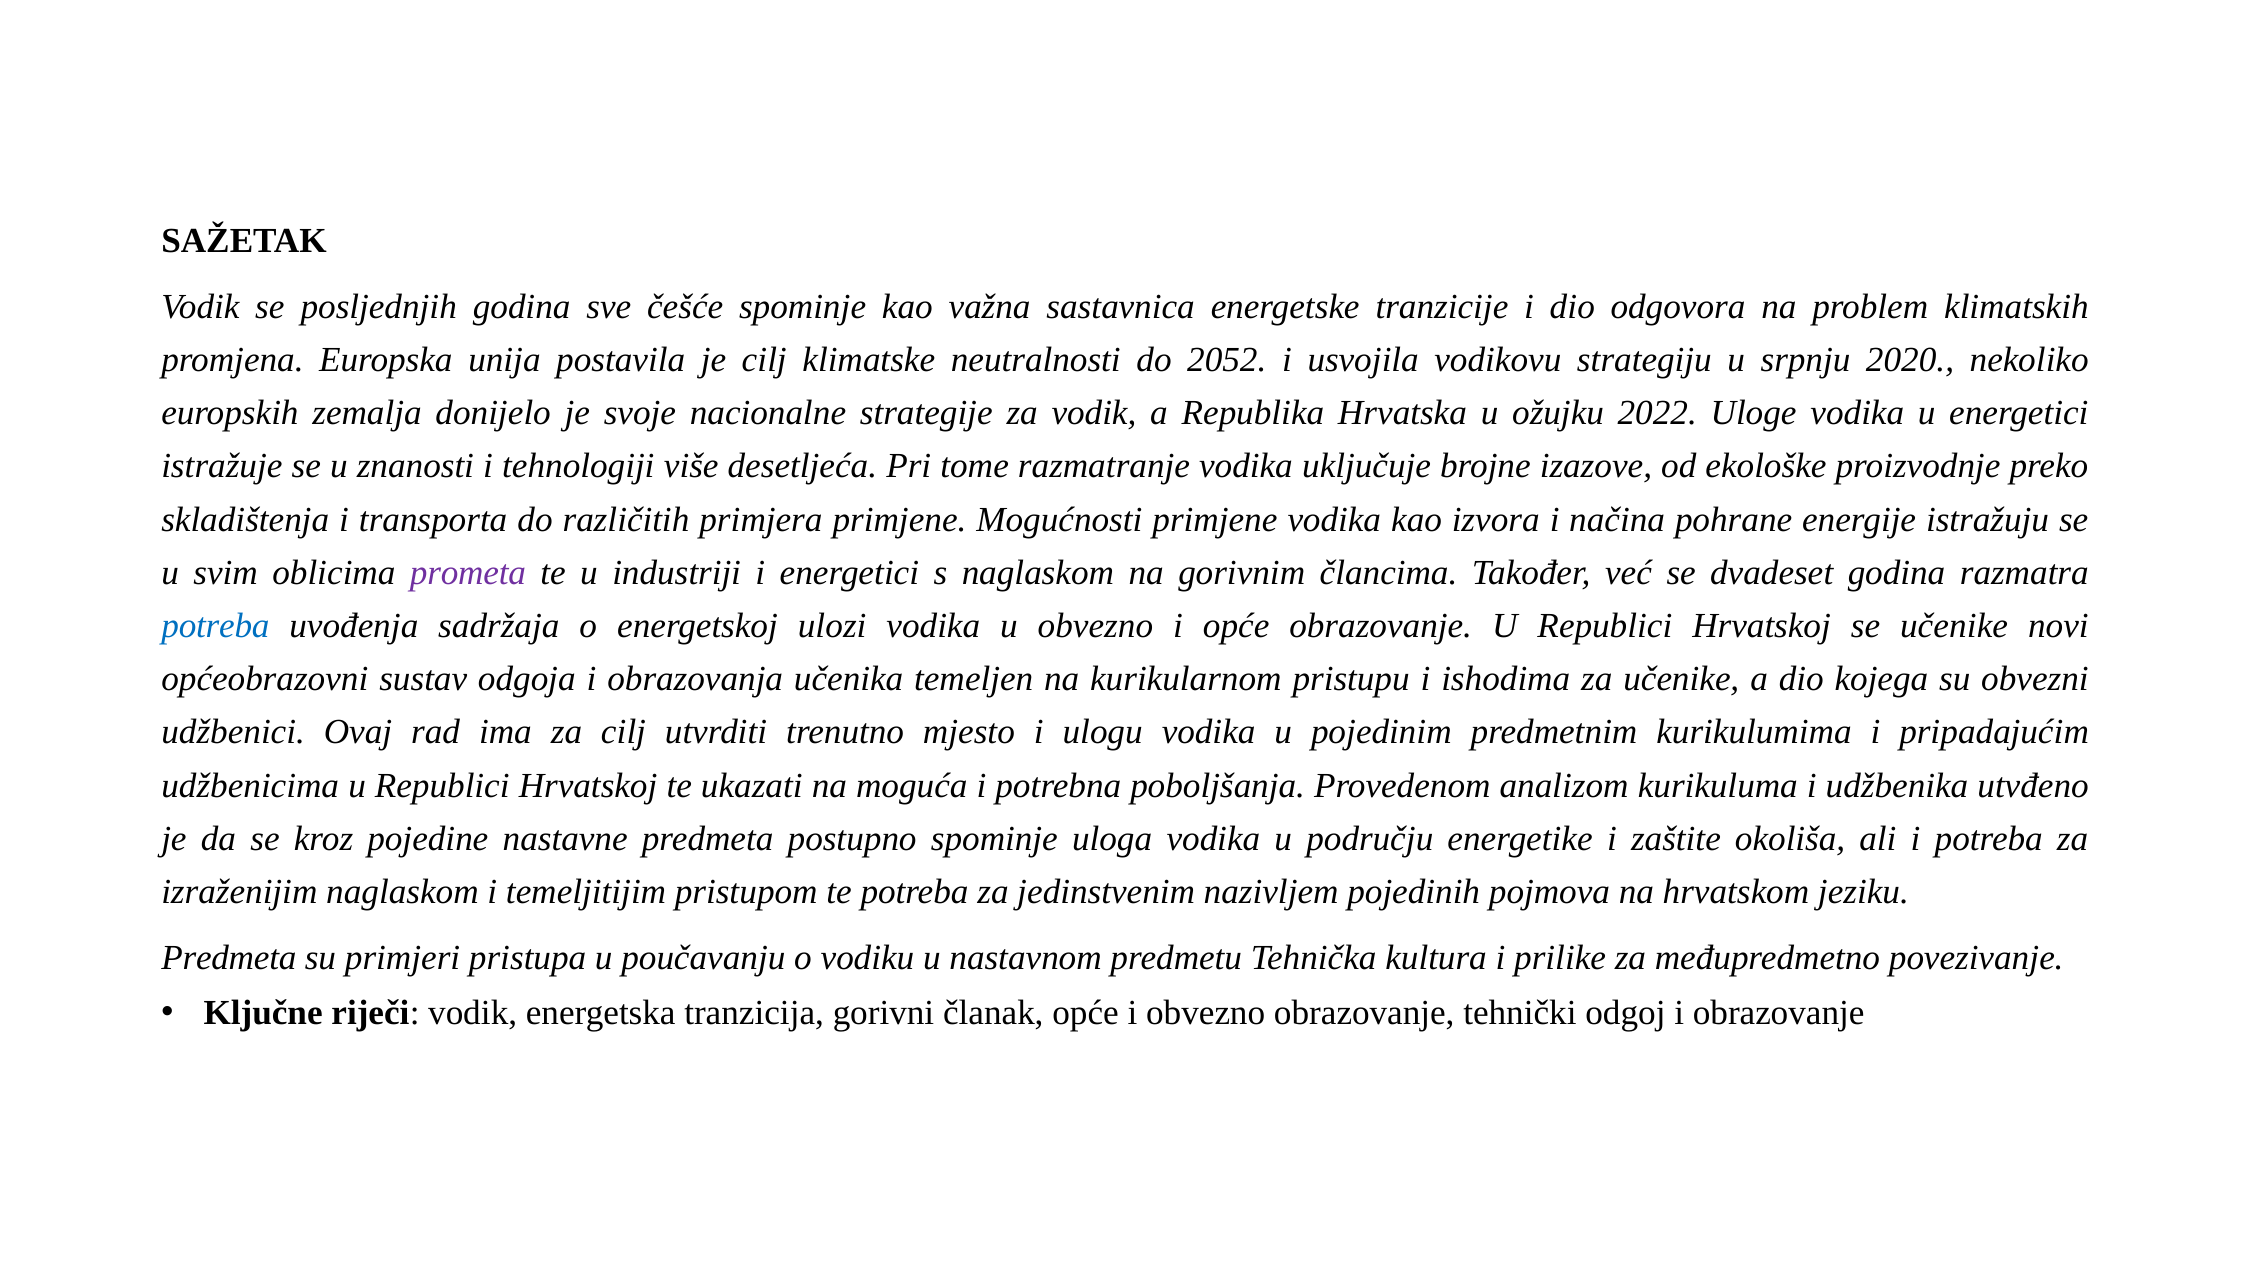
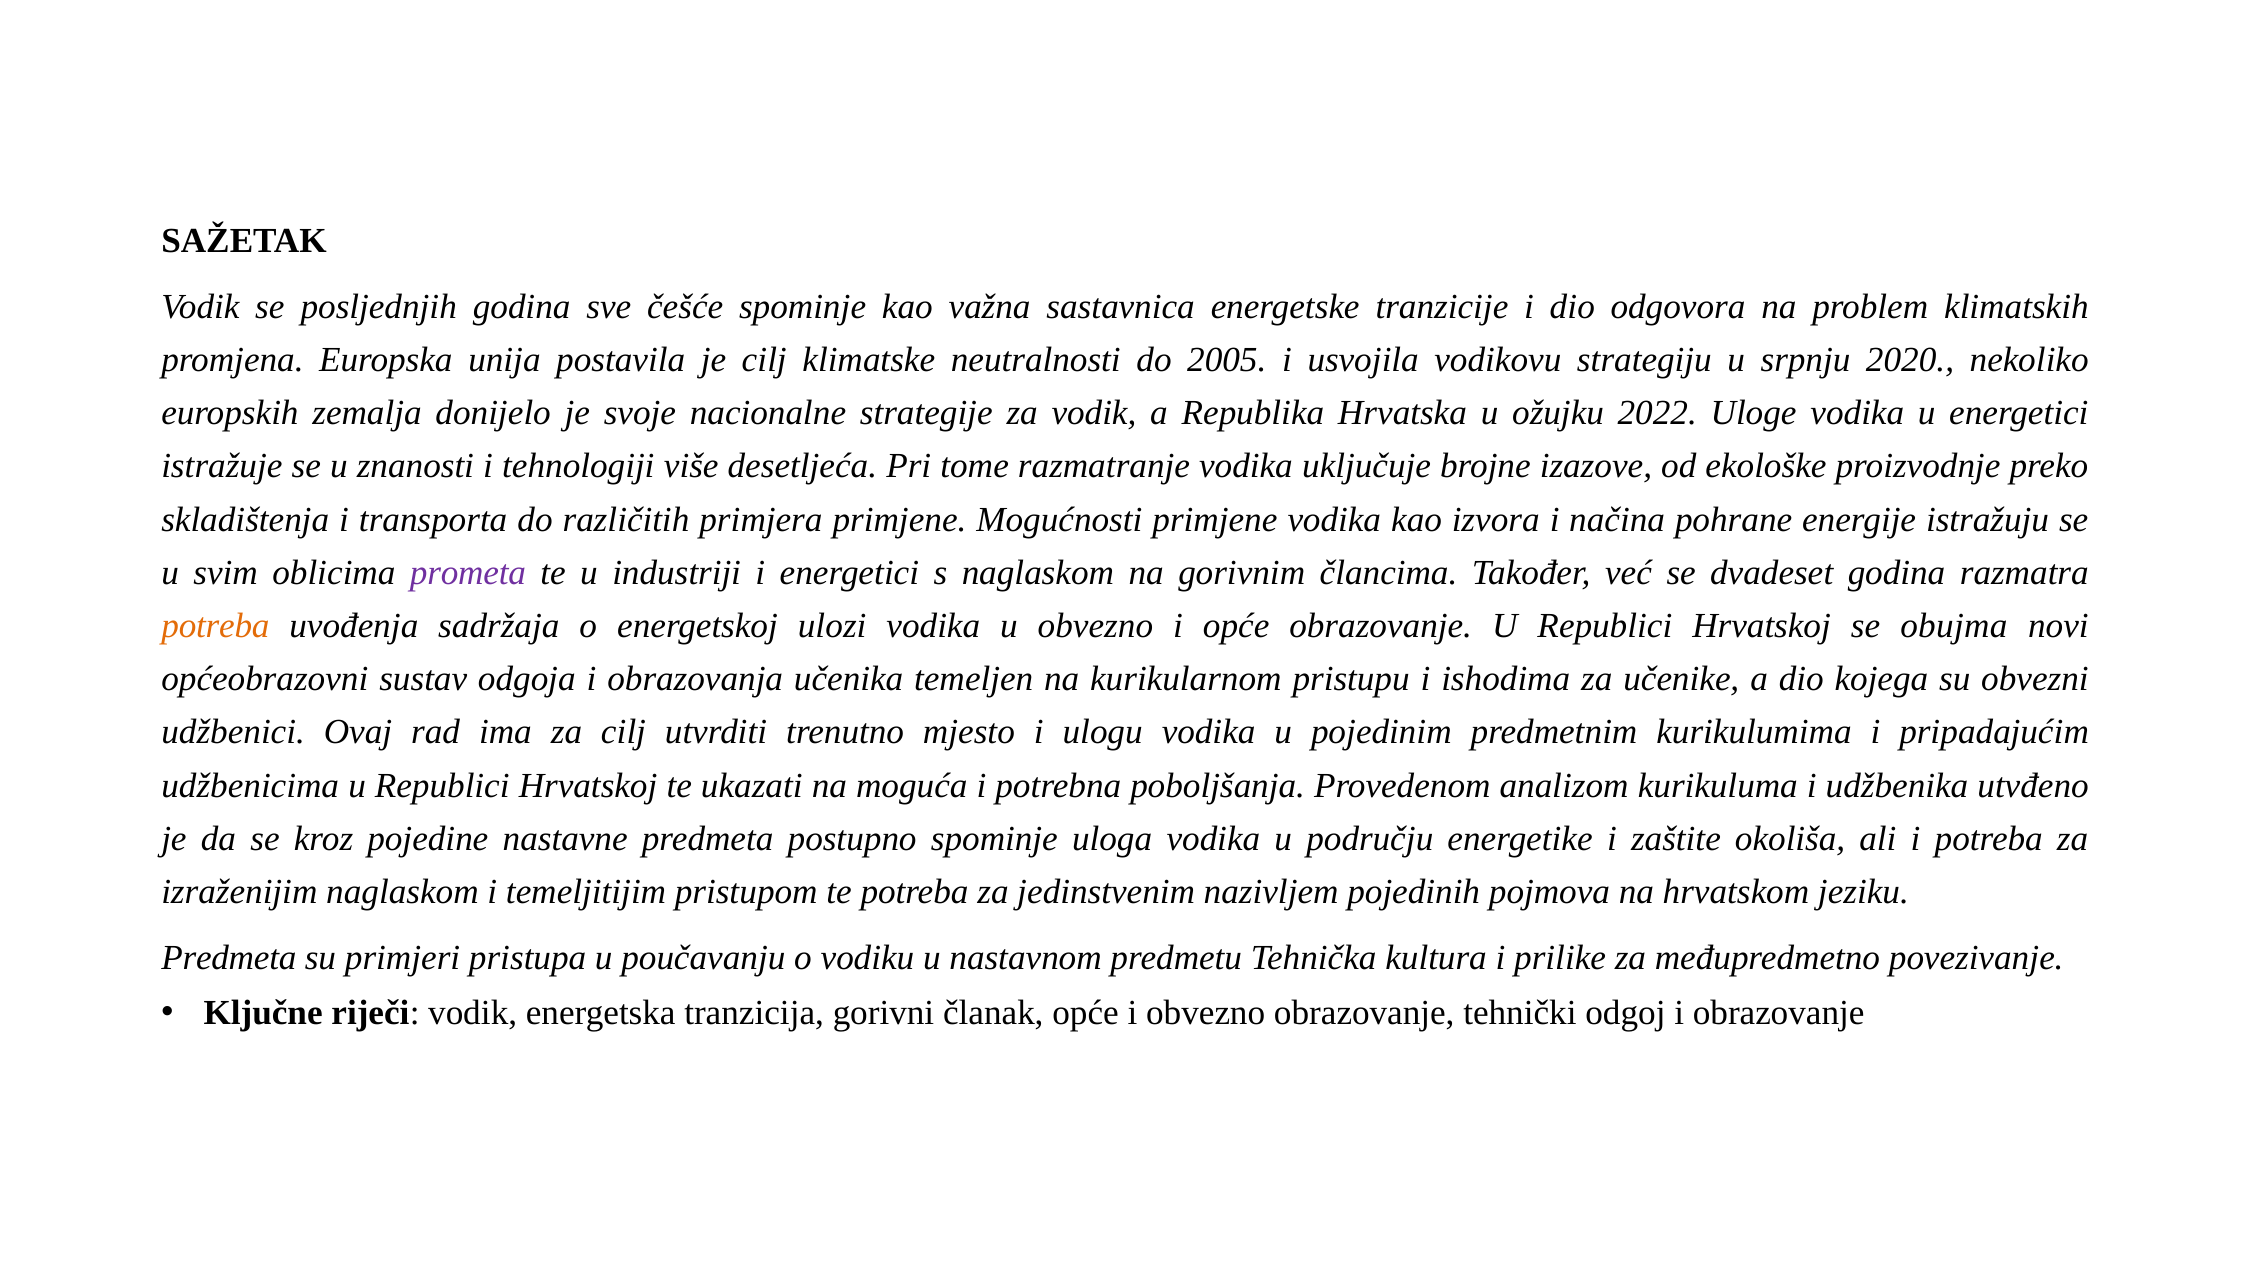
2052: 2052 -> 2005
potreba at (215, 626) colour: blue -> orange
se učenike: učenike -> obujma
